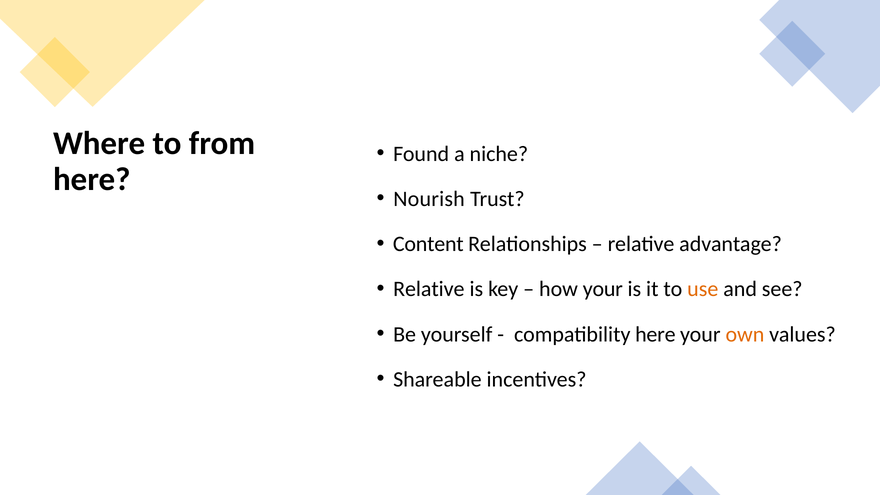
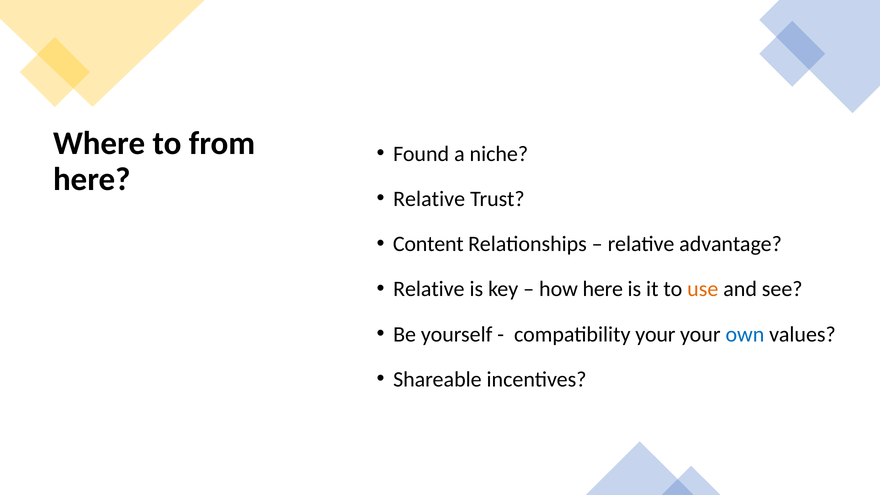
Nourish at (429, 199): Nourish -> Relative
how your: your -> here
compatibility here: here -> your
own colour: orange -> blue
